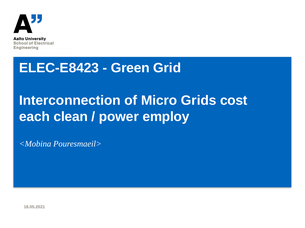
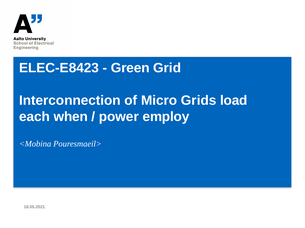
cost: cost -> load
clean: clean -> when
